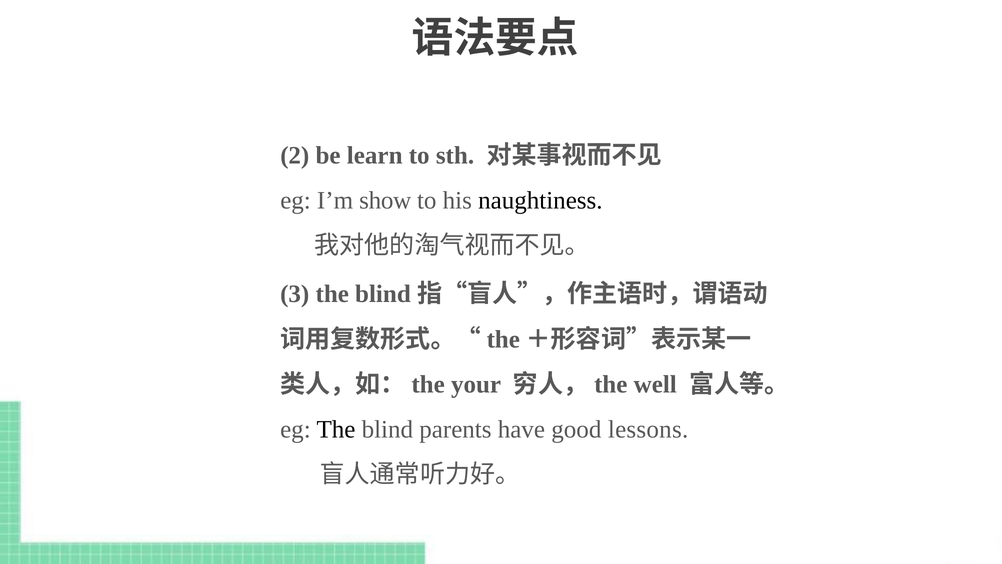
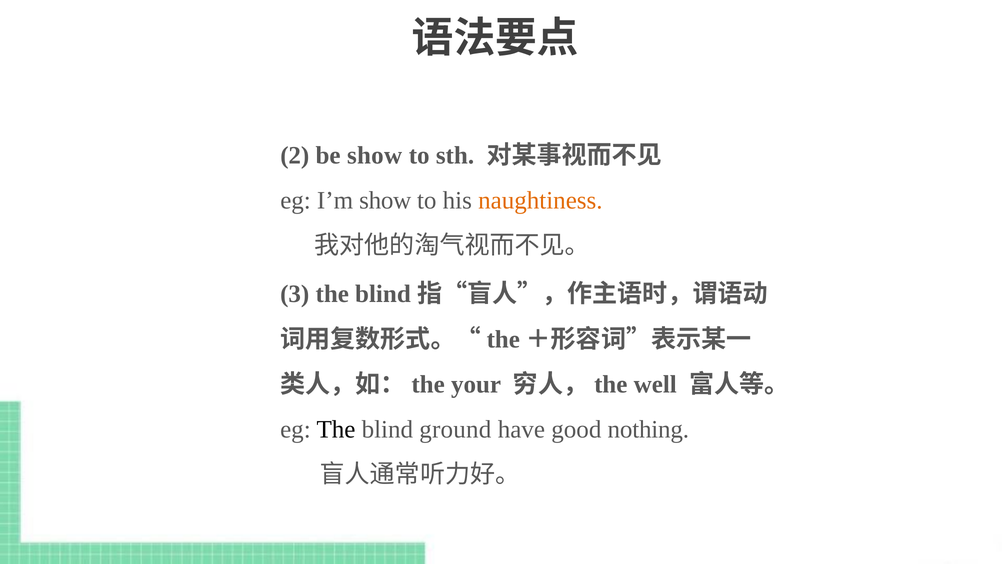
be learn: learn -> show
naughtiness colour: black -> orange
parents: parents -> ground
lessons: lessons -> nothing
